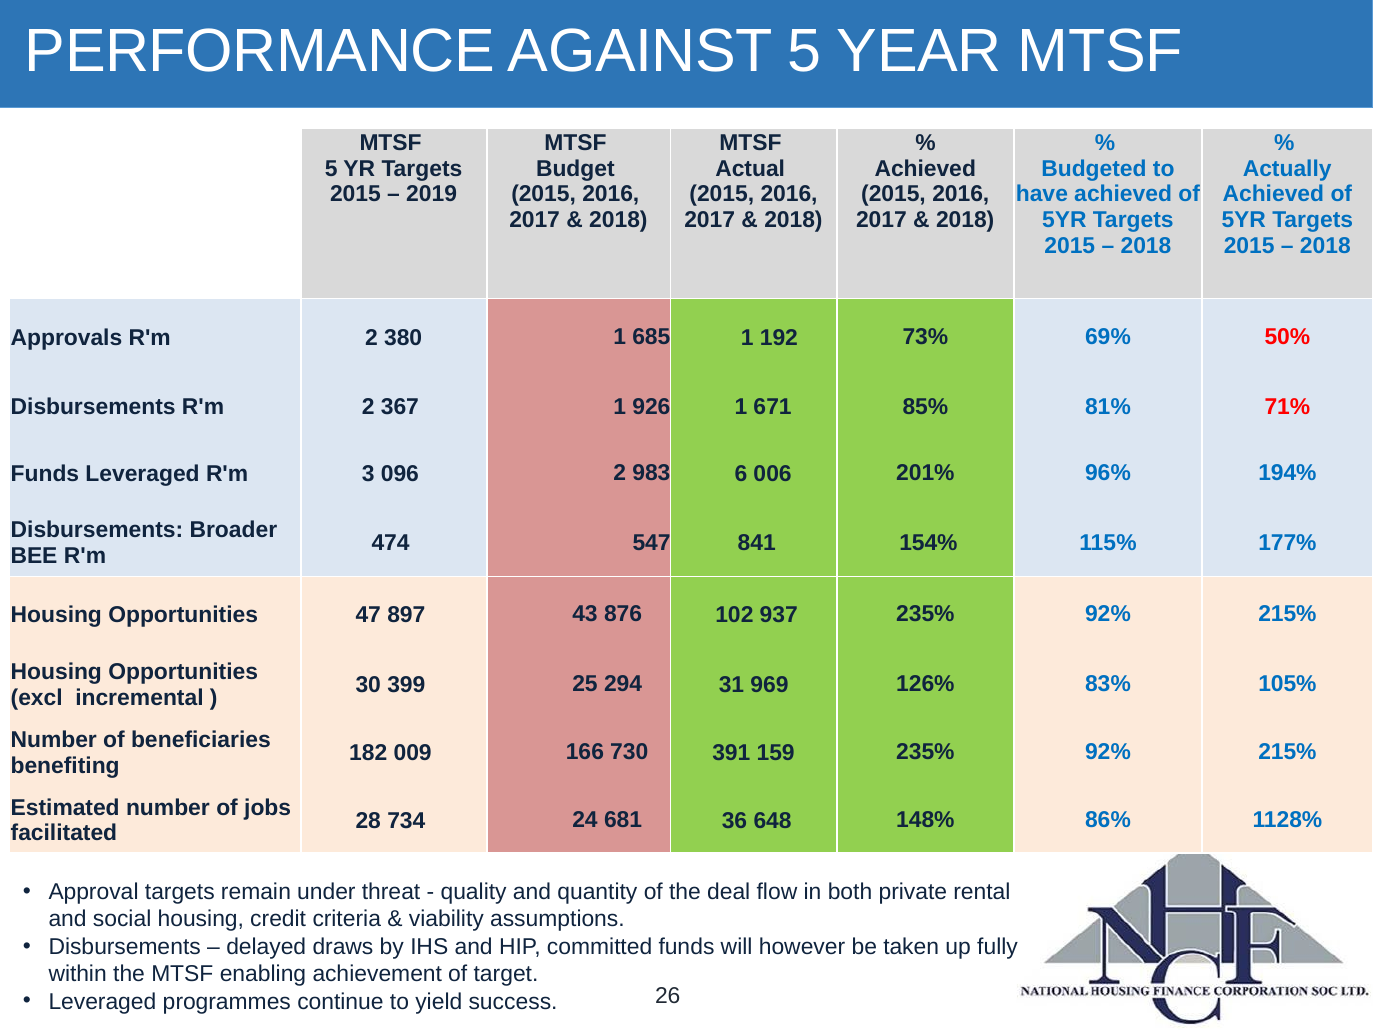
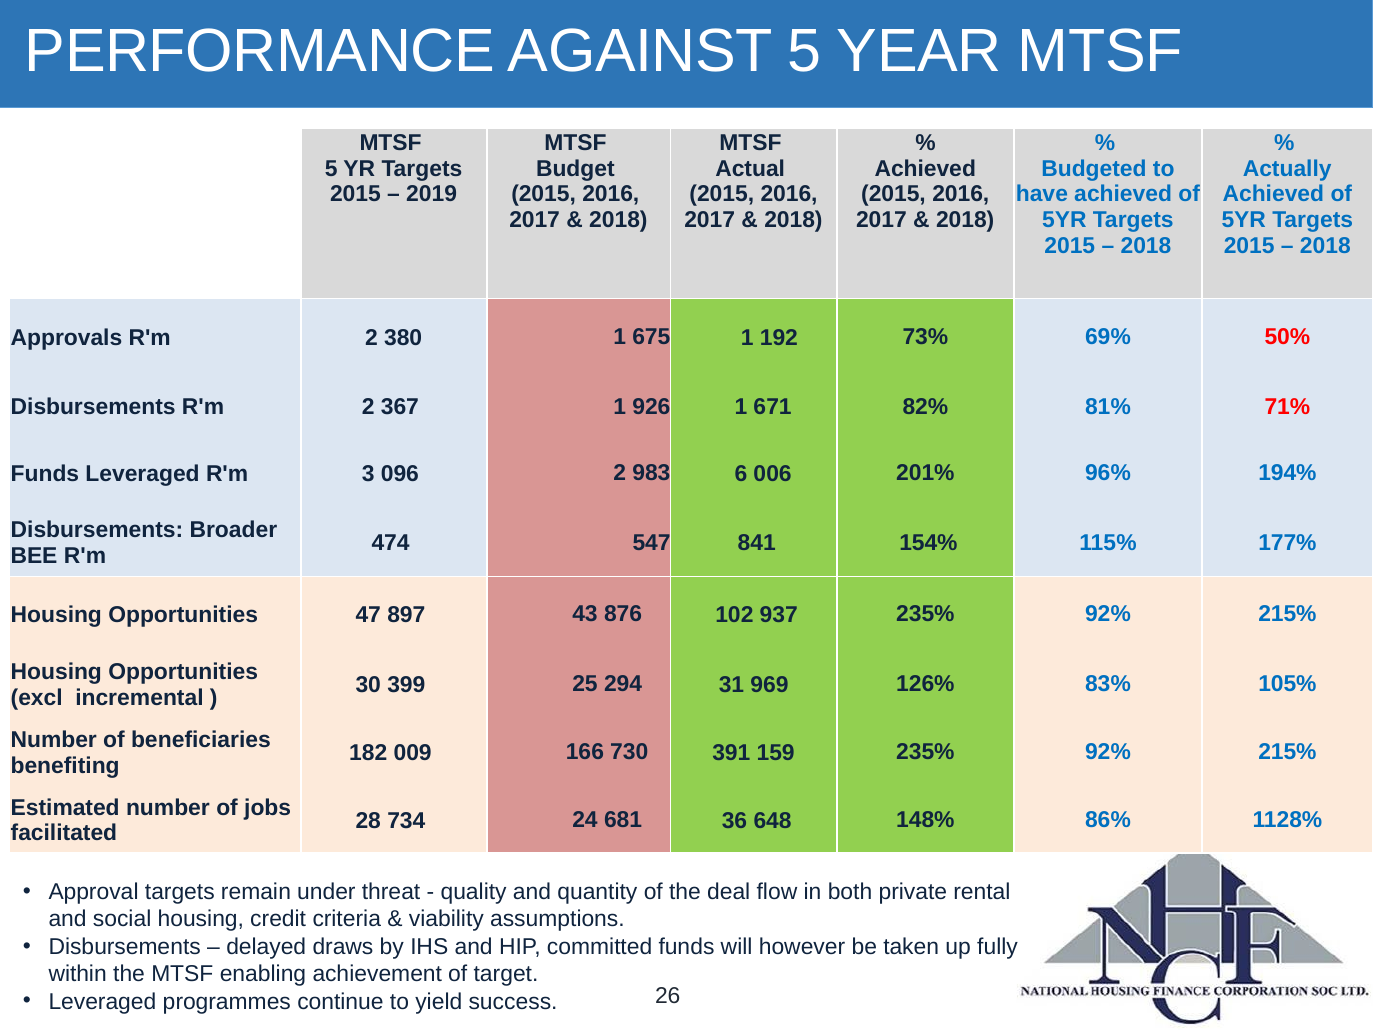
685: 685 -> 675
85%: 85% -> 82%
